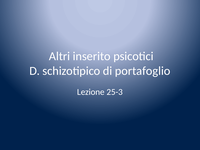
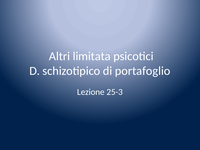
inserito: inserito -> limitata
